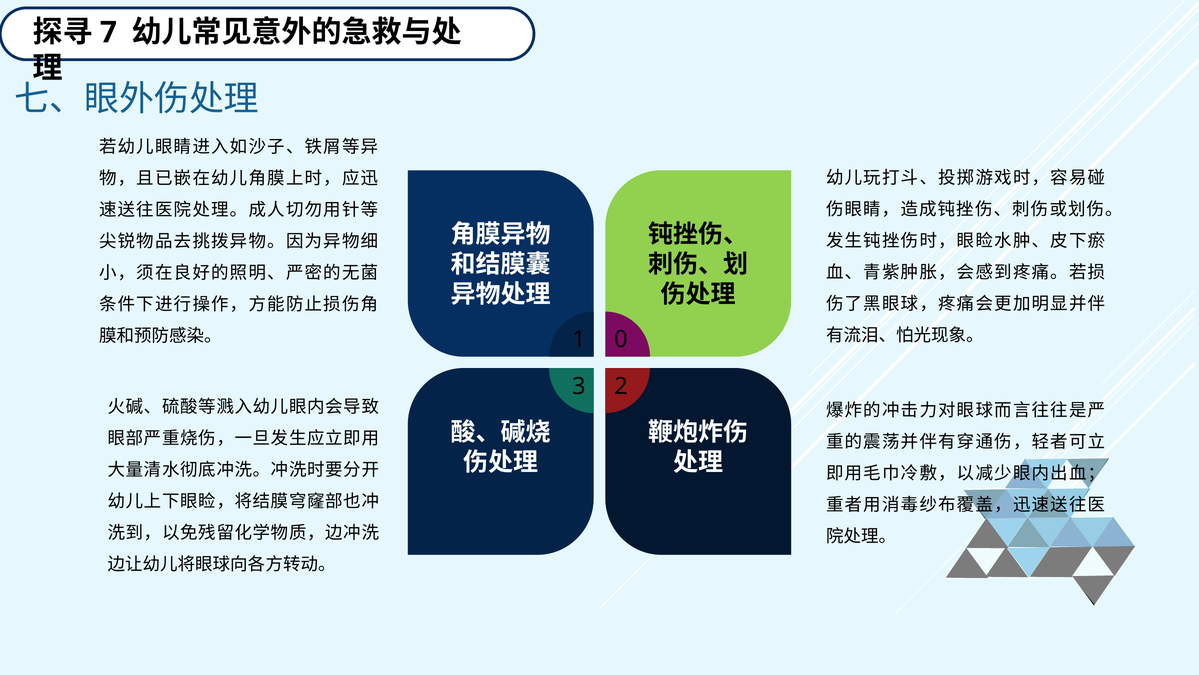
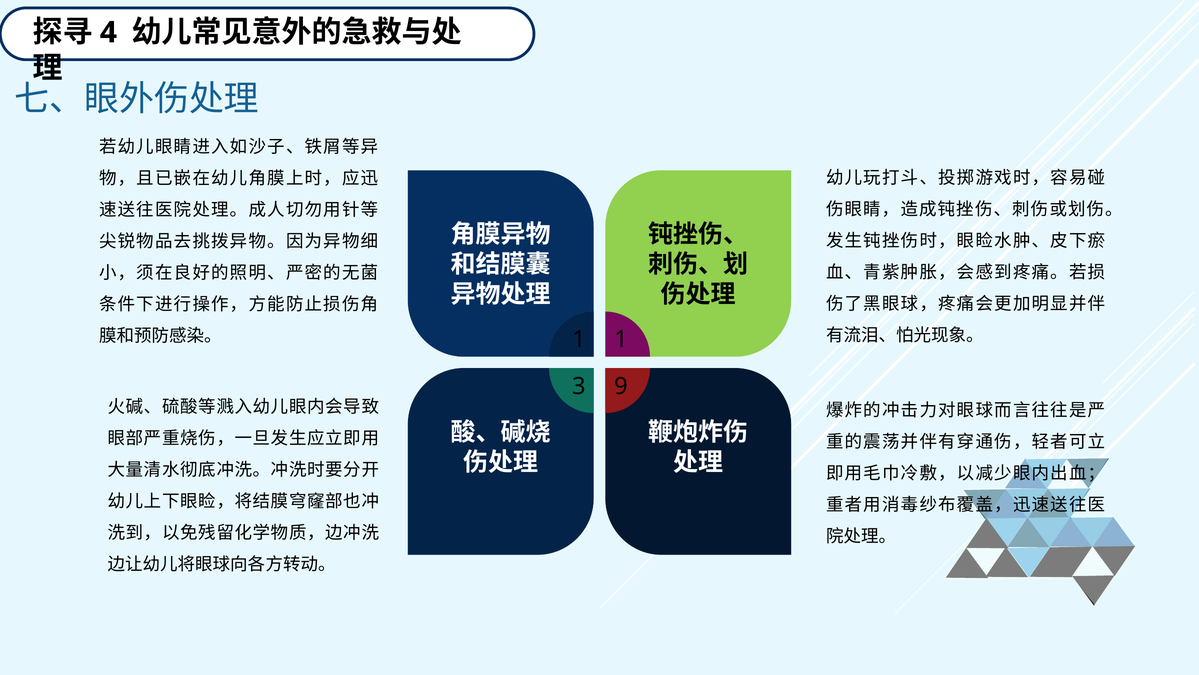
7: 7 -> 4
1 0: 0 -> 1
2: 2 -> 9
